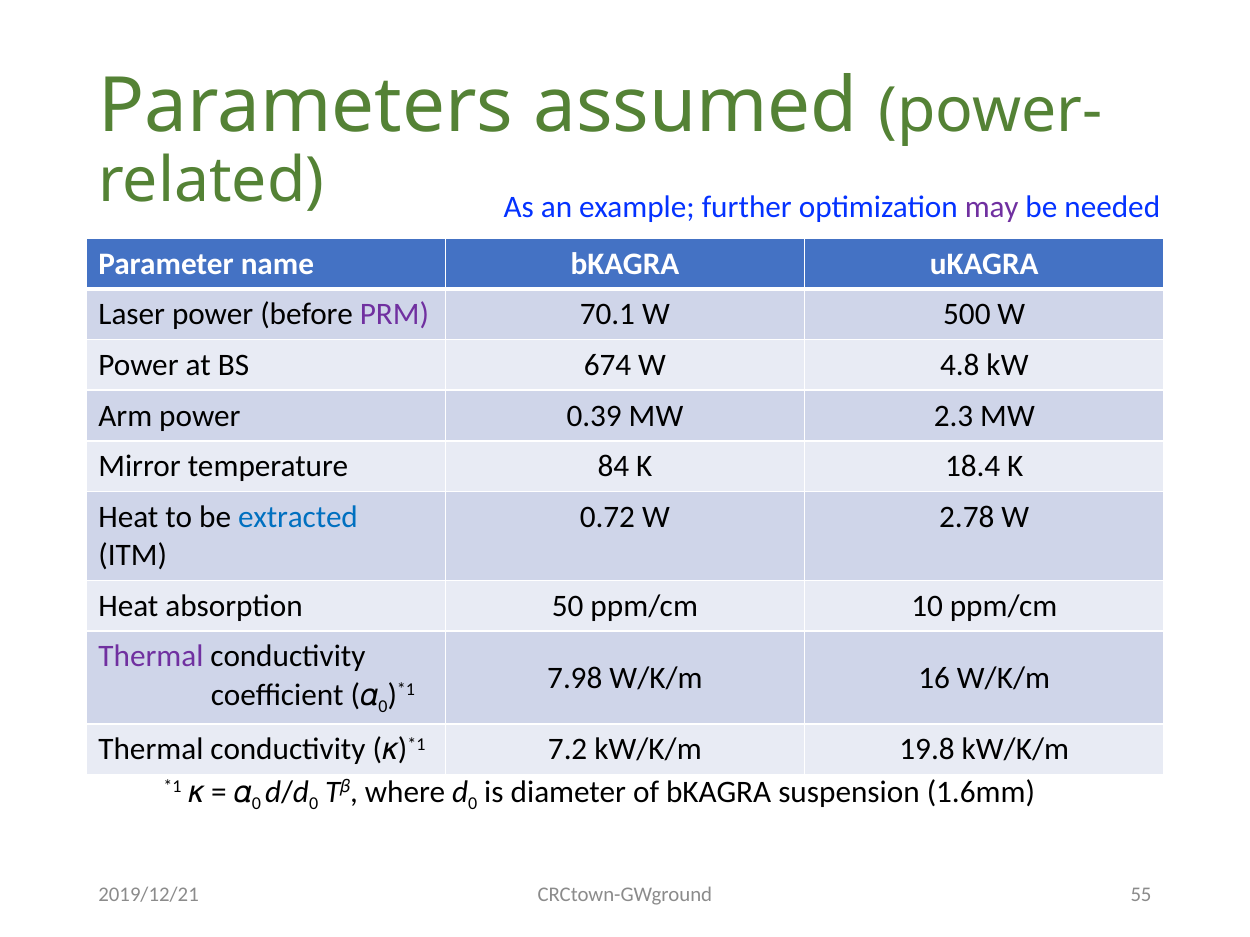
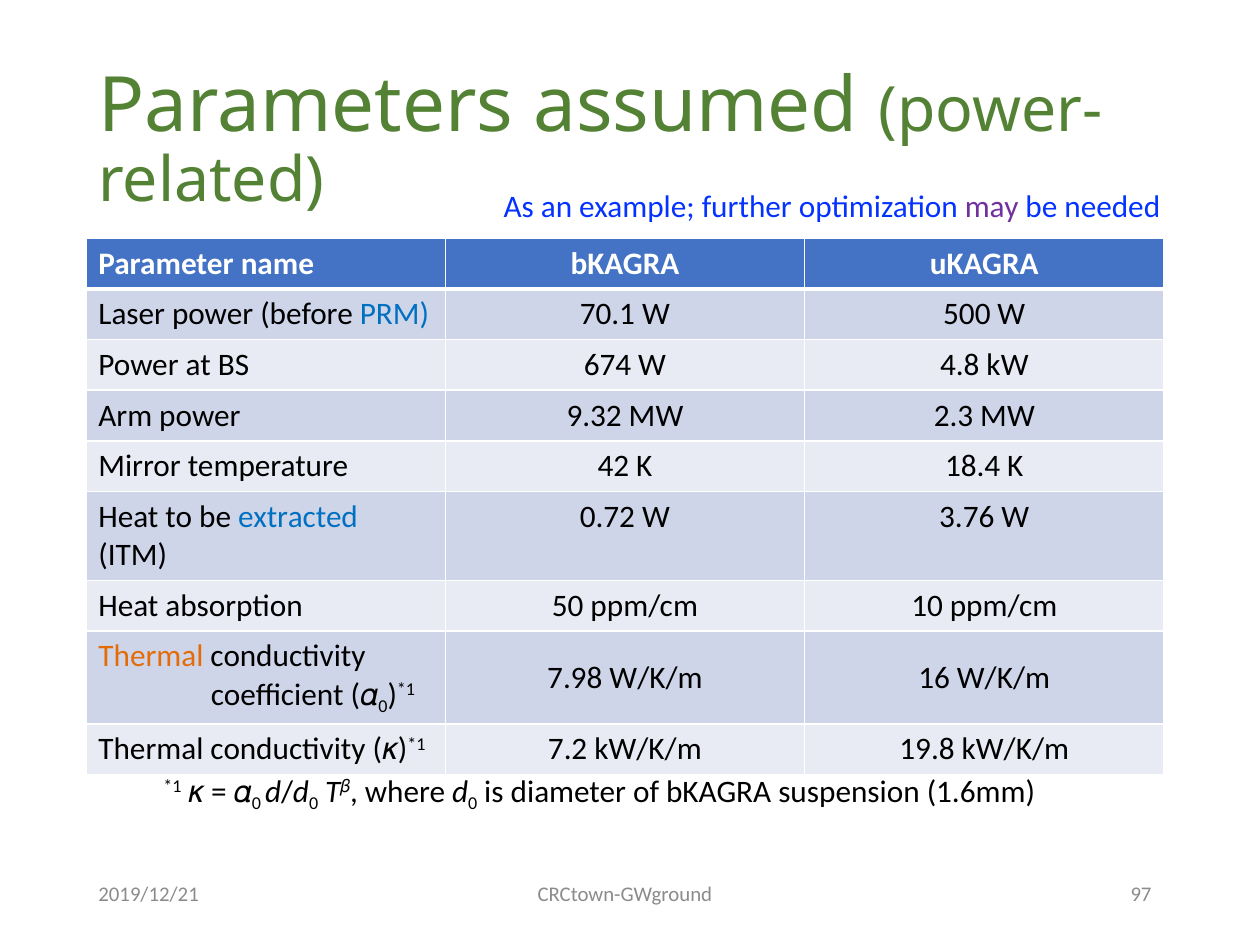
PRM colour: purple -> blue
0.39: 0.39 -> 9.32
84: 84 -> 42
2.78: 2.78 -> 3.76
Thermal at (151, 657) colour: purple -> orange
55: 55 -> 97
